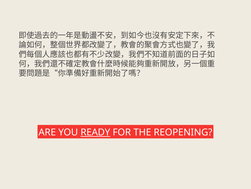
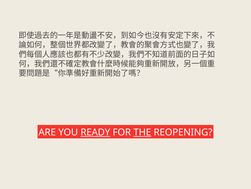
THE underline: none -> present
